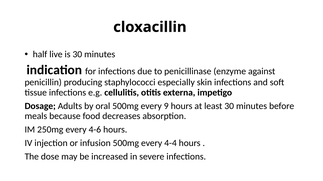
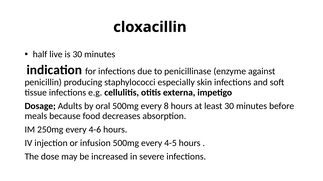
9: 9 -> 8
4-4: 4-4 -> 4-5
